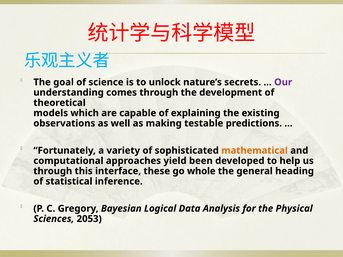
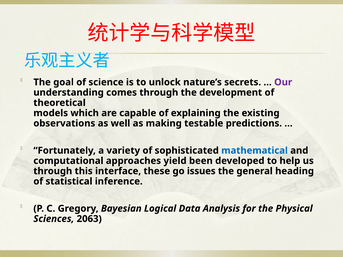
mathematical colour: orange -> blue
whole: whole -> issues
2053: 2053 -> 2063
